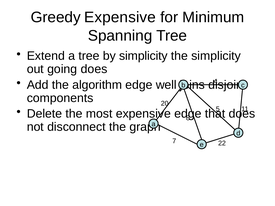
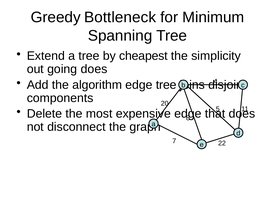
Greedy Expensive: Expensive -> Bottleneck
by simplicity: simplicity -> cheapest
edge well: well -> tree
